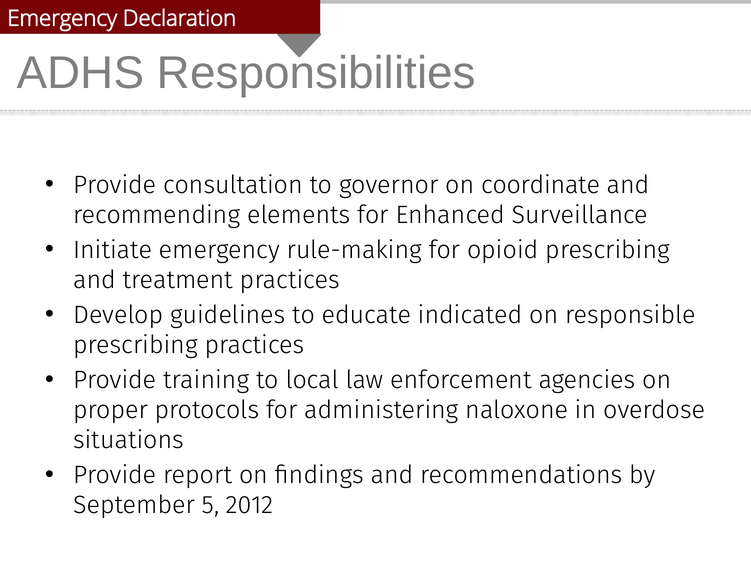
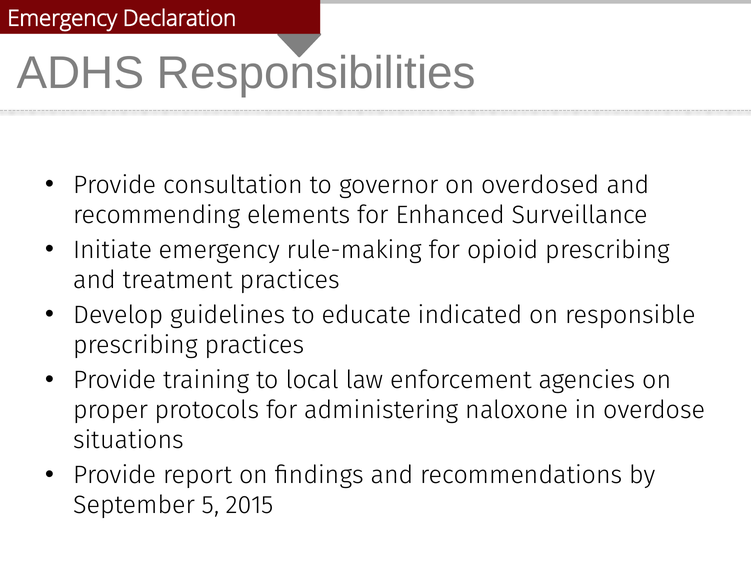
coordinate: coordinate -> overdosed
2012: 2012 -> 2015
